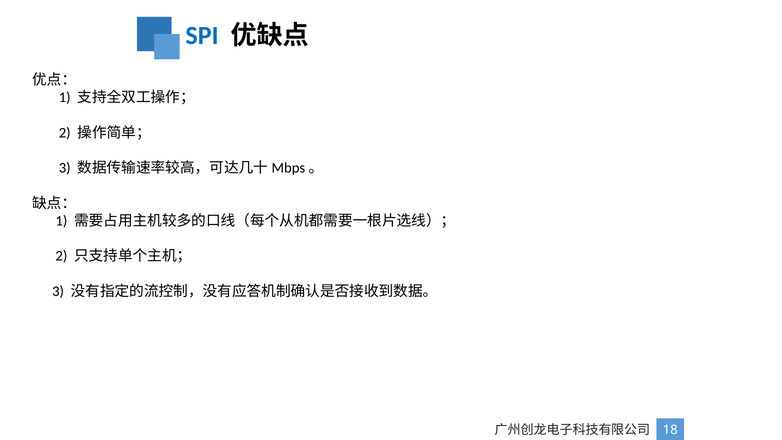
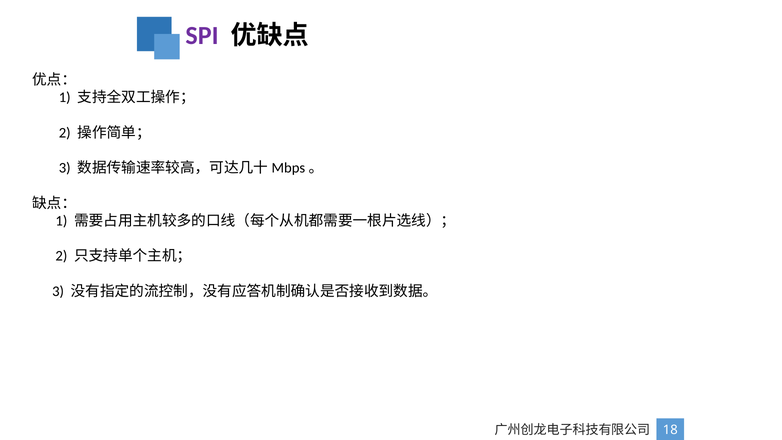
SPI colour: blue -> purple
